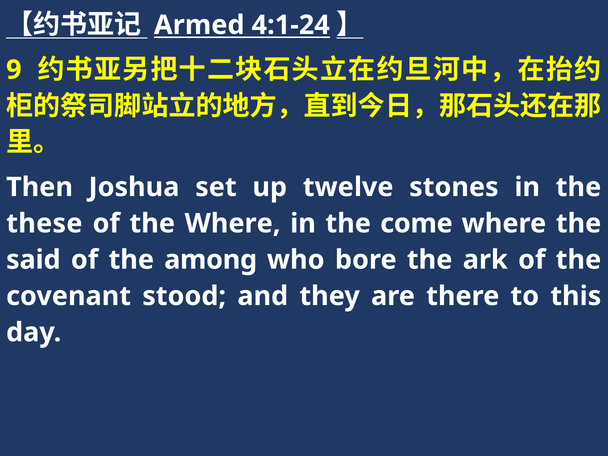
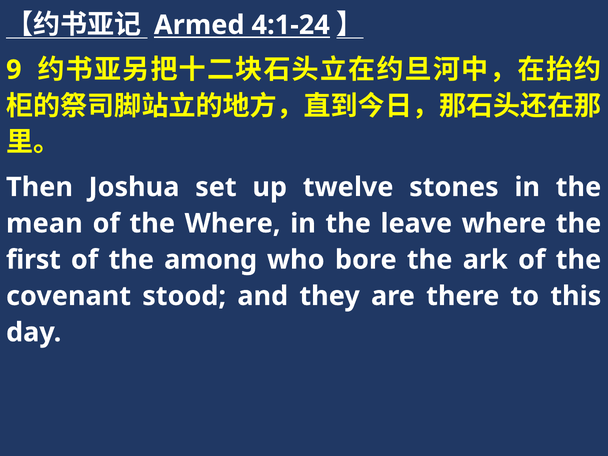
these: these -> mean
come: come -> leave
said: said -> first
